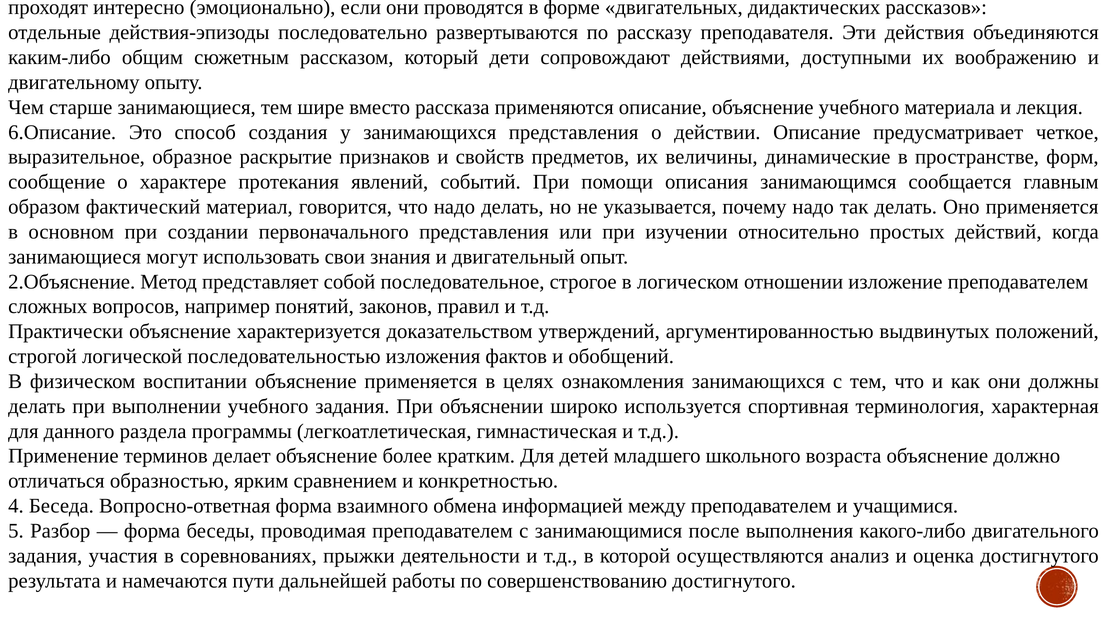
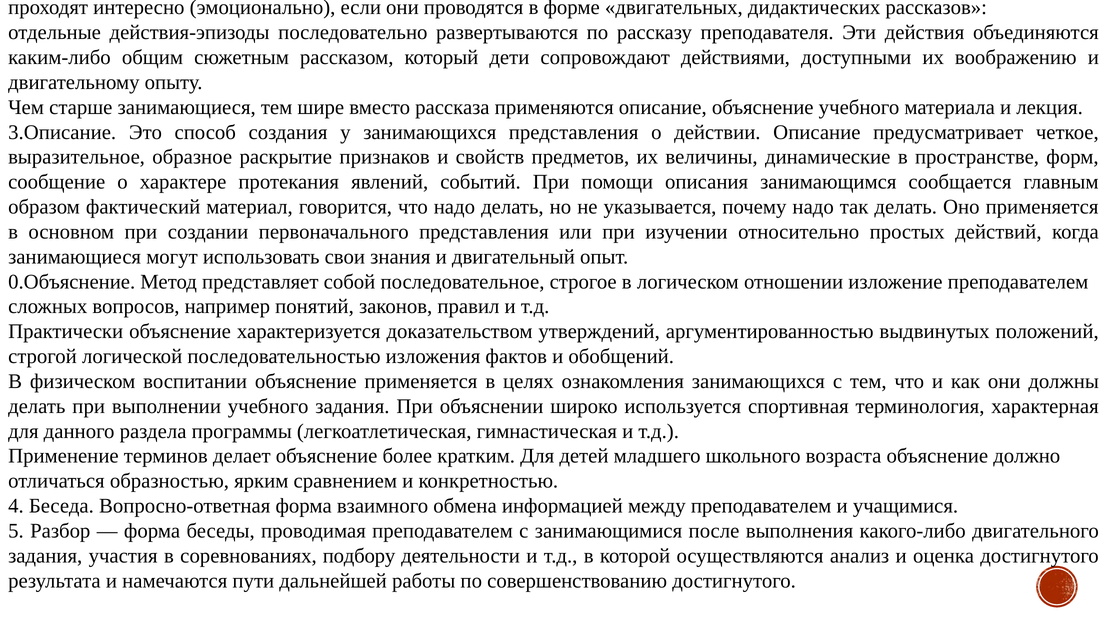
6.Описание: 6.Описание -> 3.Описание
2.Объяснение: 2.Объяснение -> 0.Объяснение
прыжки: прыжки -> подбору
